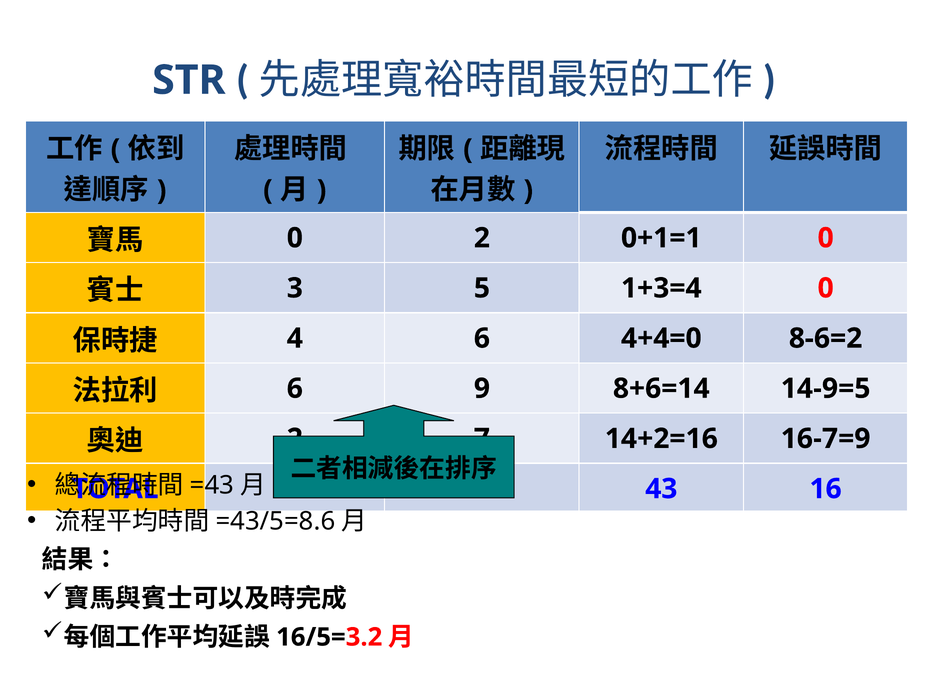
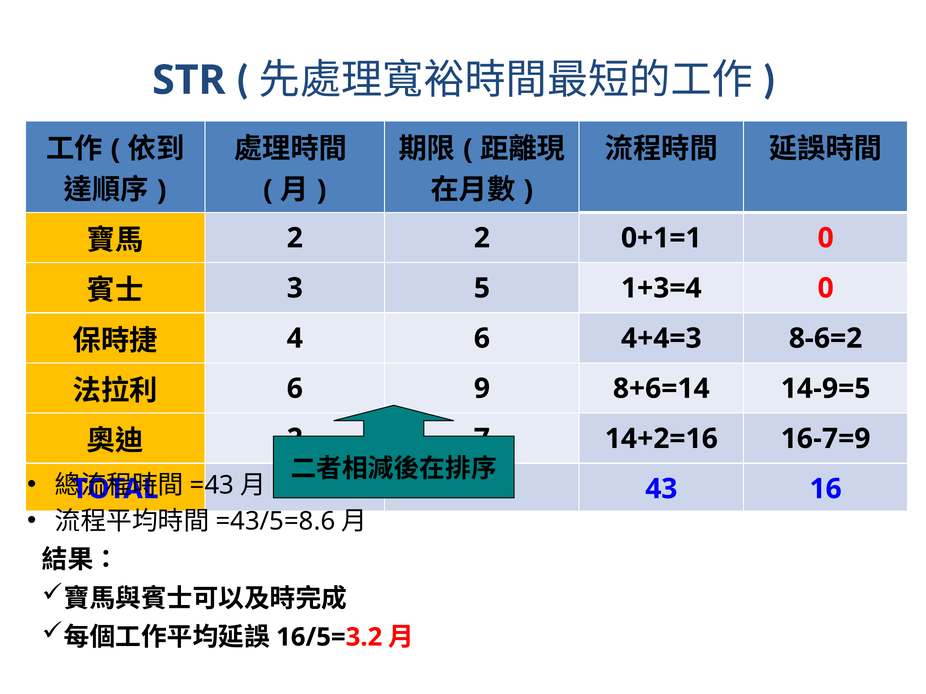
0 at (295, 238): 0 -> 2
4+4=0: 4+4=0 -> 4+4=3
